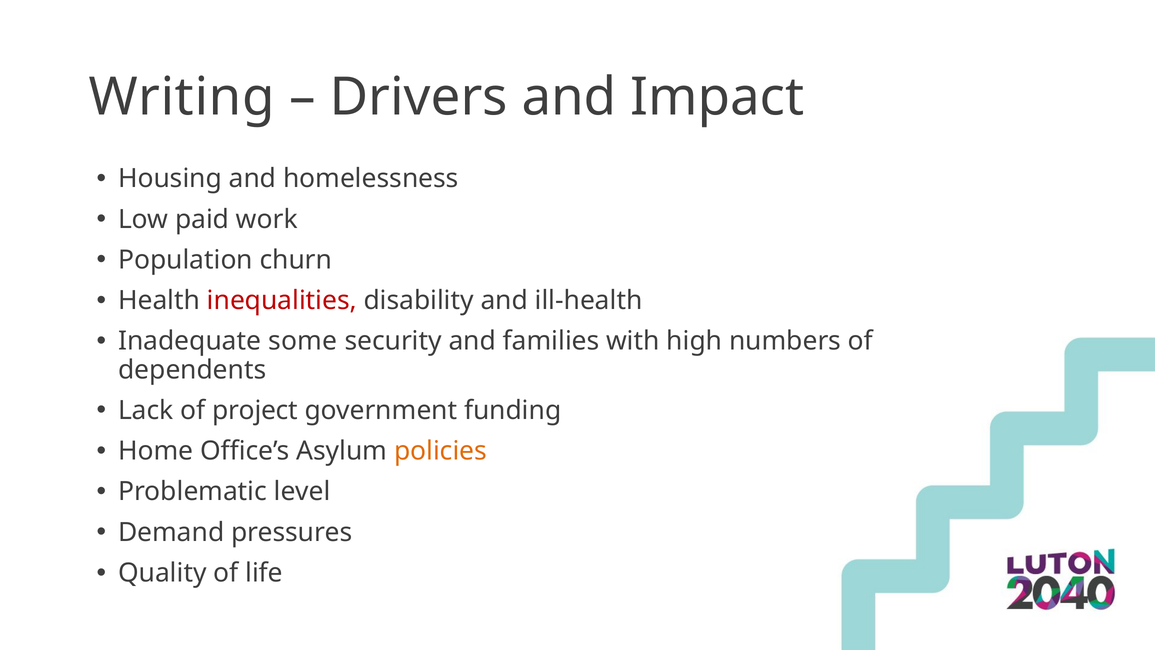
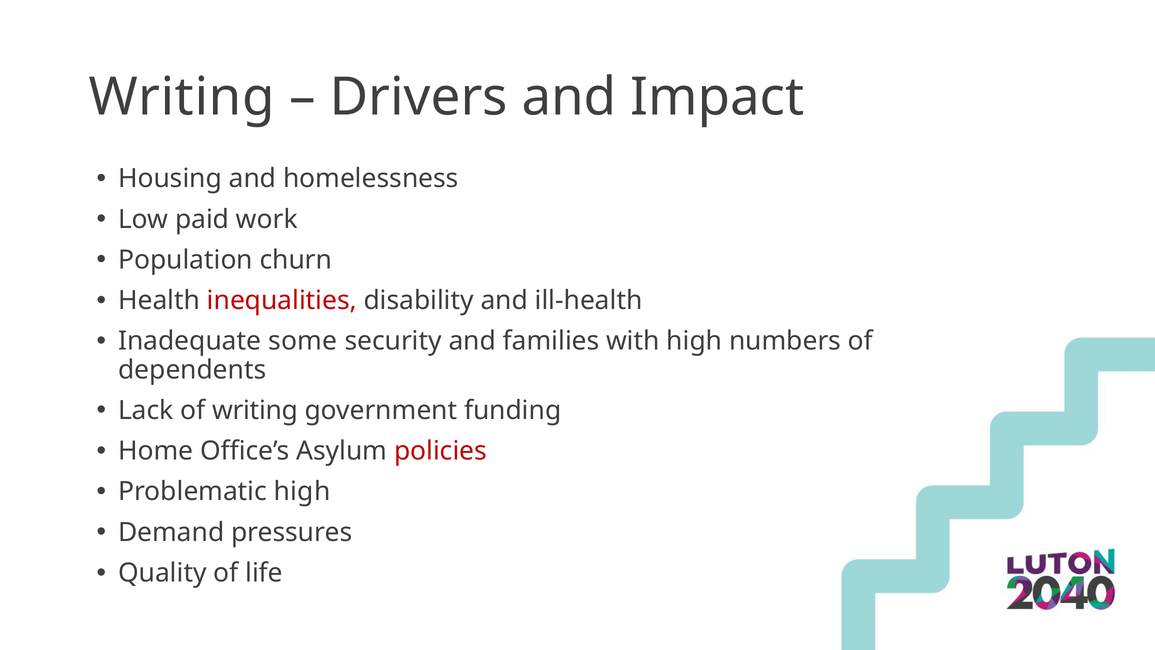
of project: project -> writing
policies colour: orange -> red
Problematic level: level -> high
